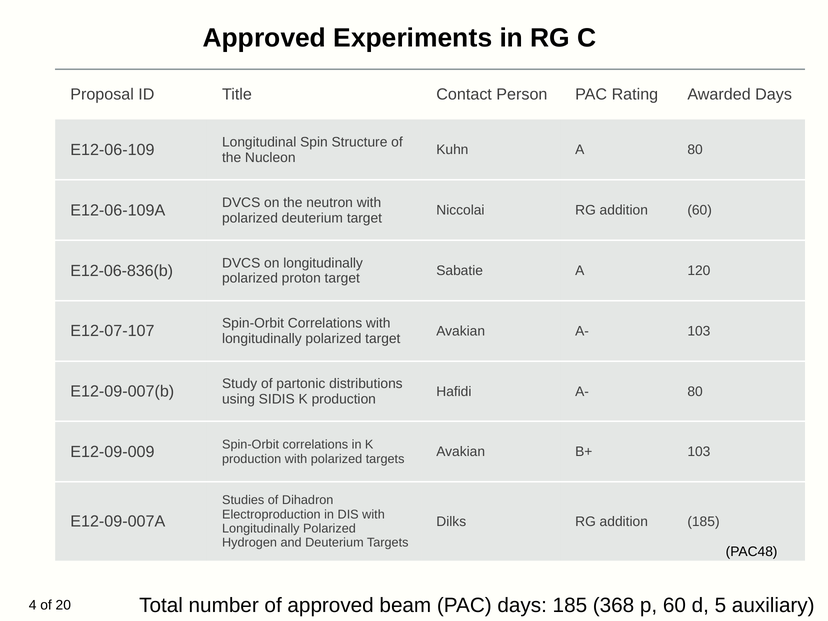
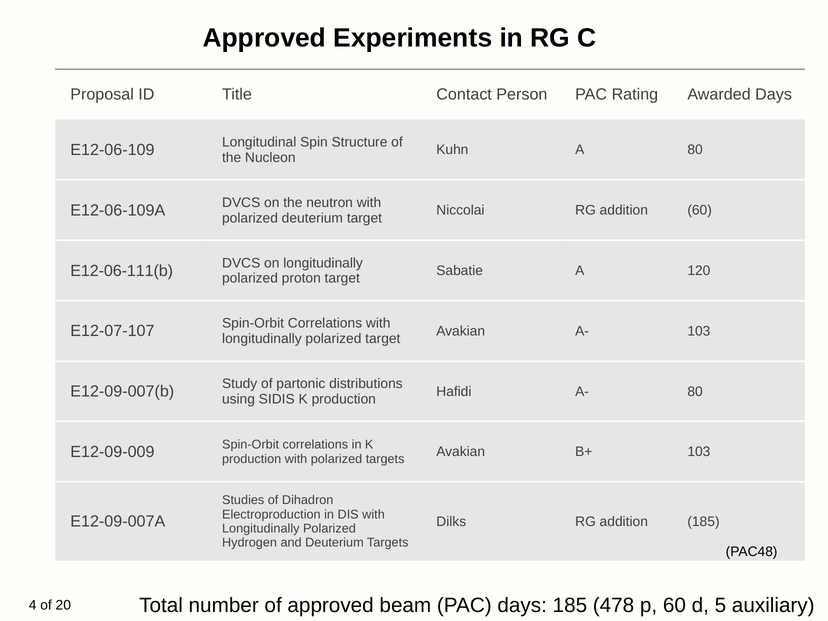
E12-06-836(b: E12-06-836(b -> E12-06-111(b
368: 368 -> 478
